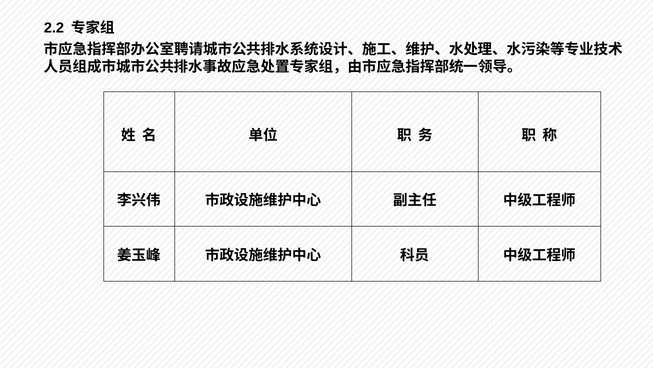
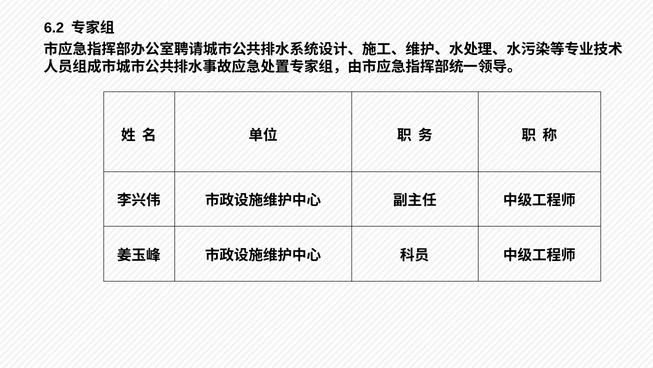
2.2: 2.2 -> 6.2
